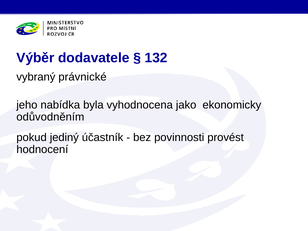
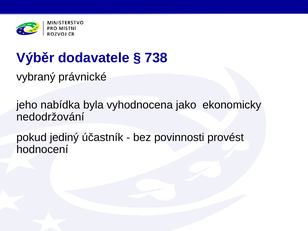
132: 132 -> 738
odůvodněním: odůvodněním -> nedodržování
